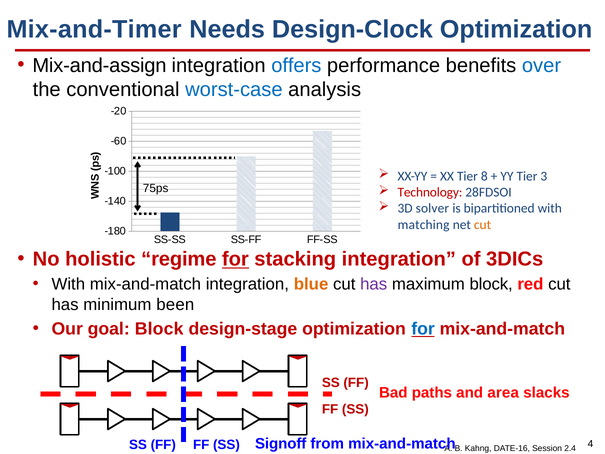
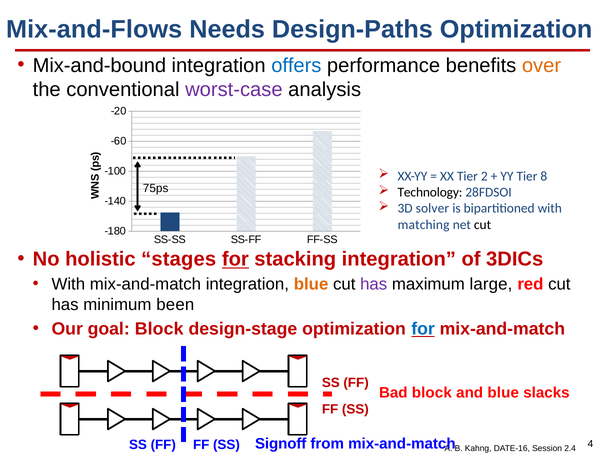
Mix-and-Timer: Mix-and-Timer -> Mix-and-Flows
Design-Clock: Design-Clock -> Design-Paths
Mix-and-assign: Mix-and-assign -> Mix-and-bound
over colour: blue -> orange
worst-case colour: blue -> purple
8: 8 -> 2
3: 3 -> 8
Technology colour: red -> black
cut at (483, 225) colour: orange -> black
regime: regime -> stages
maximum block: block -> large
Bad paths: paths -> block
and area: area -> blue
